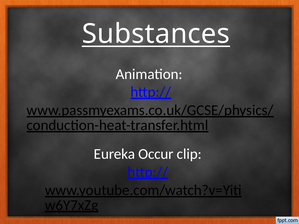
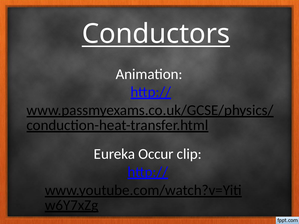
Substances: Substances -> Conductors
